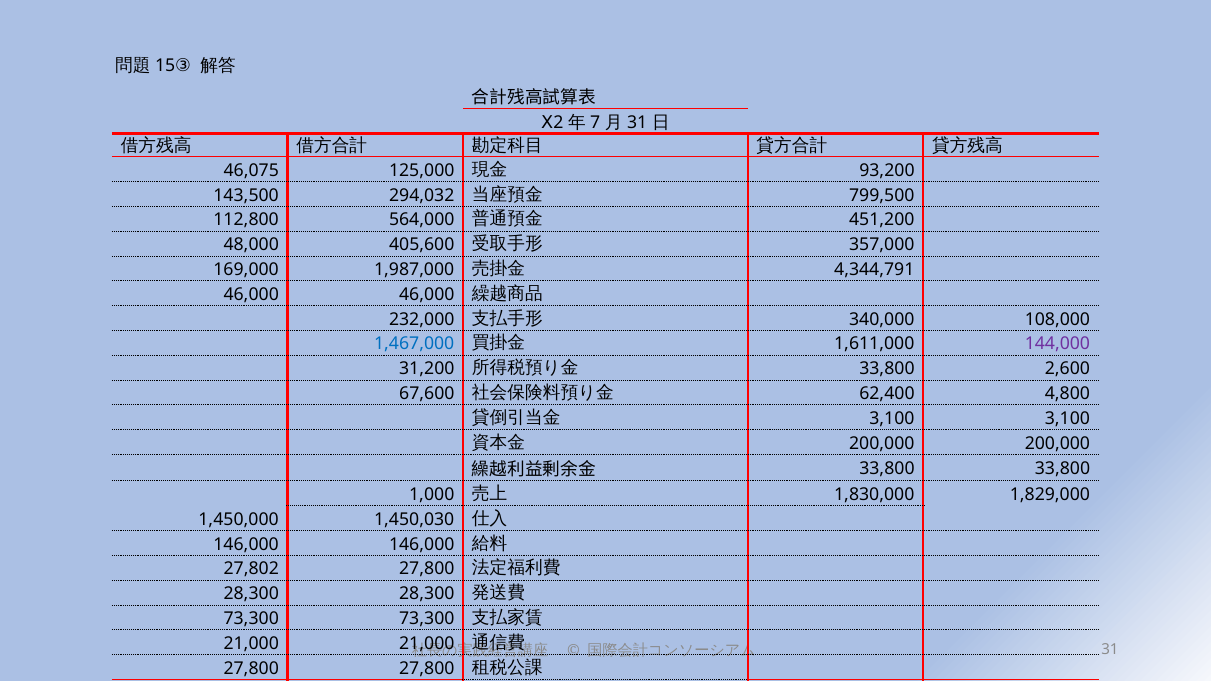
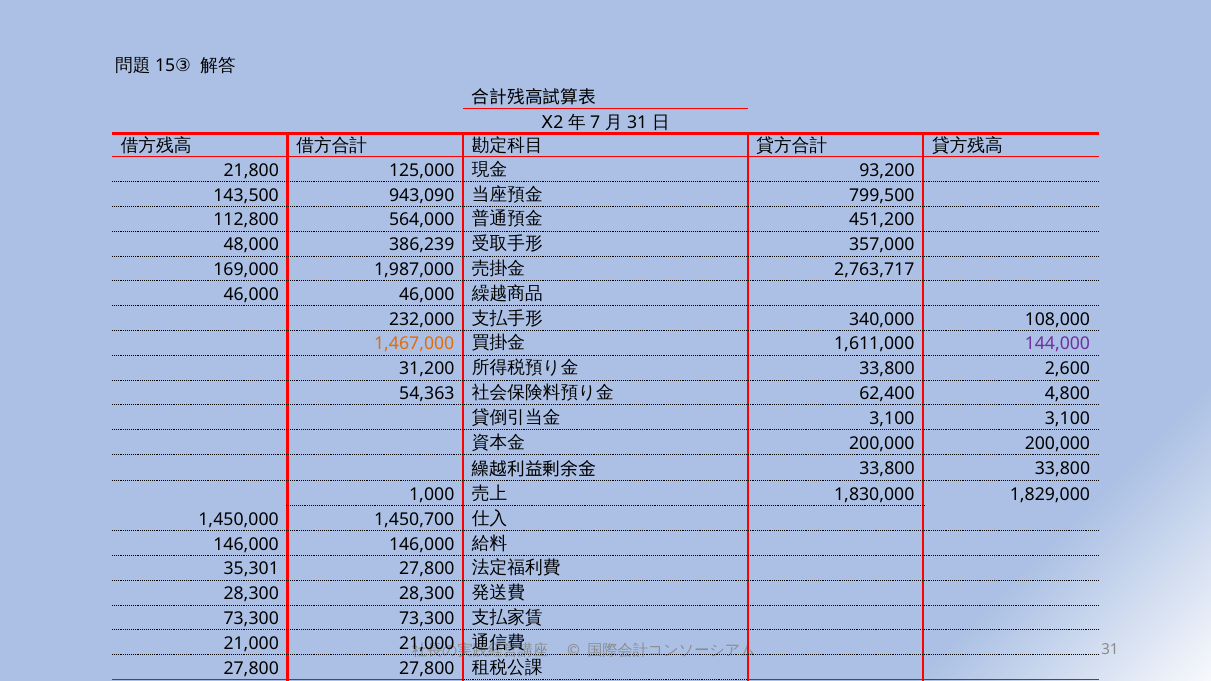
46,075: 46,075 -> 21,800
294,032: 294,032 -> 943,090
405,600: 405,600 -> 386,239
4,344,791: 4,344,791 -> 2,763,717
1,467,000 colour: blue -> orange
67,600: 67,600 -> 54,363
1,450,030: 1,450,030 -> 1,450,700
27,802: 27,802 -> 35,301
